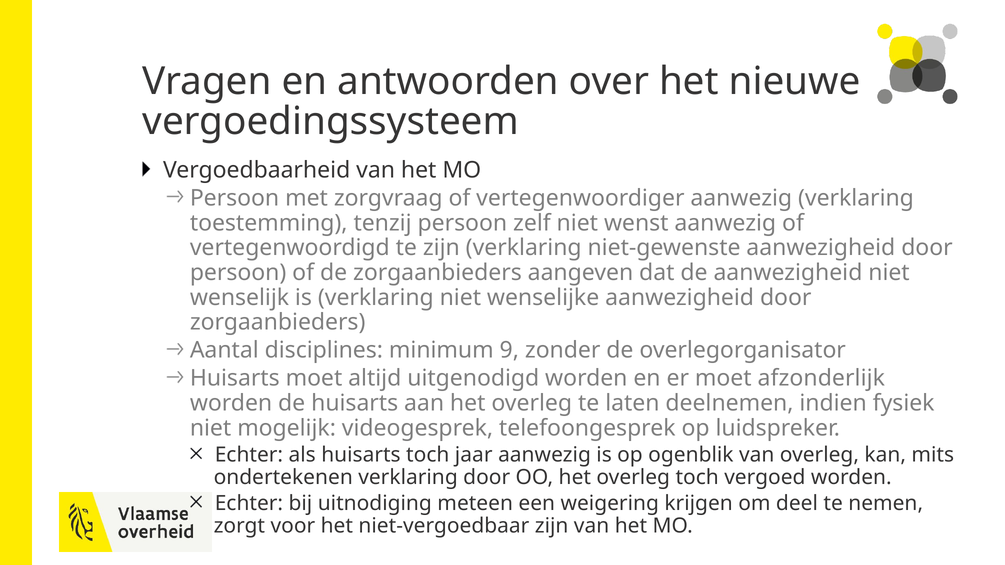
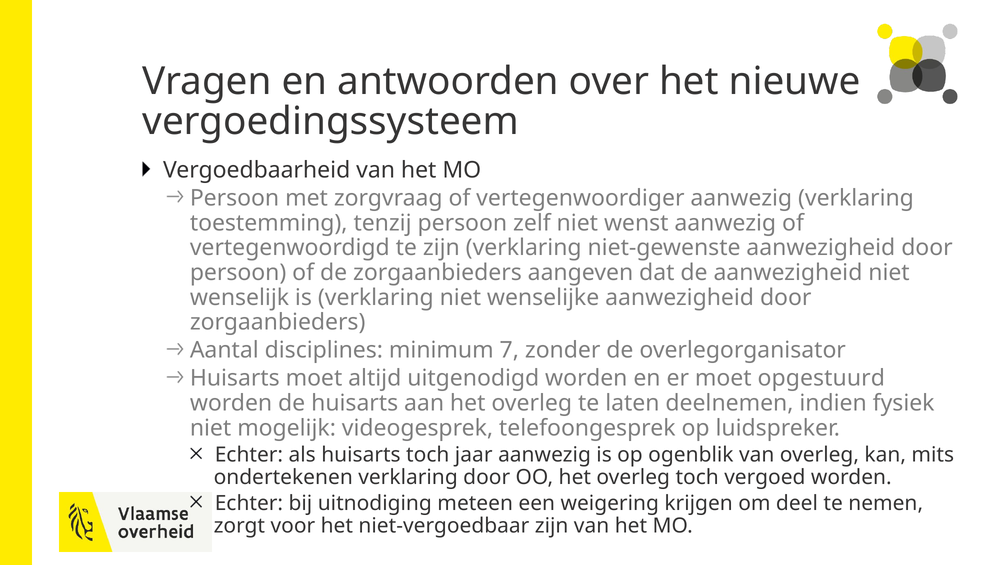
9: 9 -> 7
afzonderlijk: afzonderlijk -> opgestuurd
